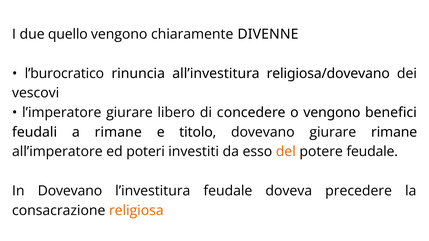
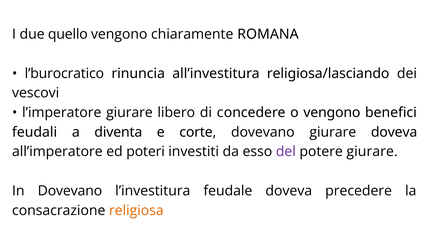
DIVENNE: DIVENNE -> ROMANA
religiosa/dovevano: religiosa/dovevano -> religiosa/lasciando
a rimane: rimane -> diventa
titolo: titolo -> corte
giurare rimane: rimane -> doveva
del colour: orange -> purple
potere feudale: feudale -> giurare
